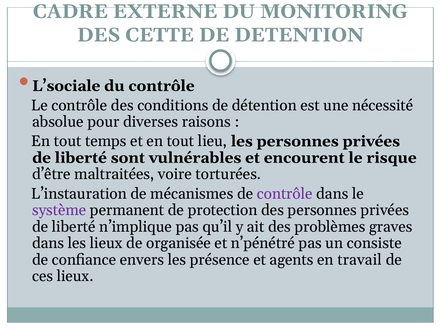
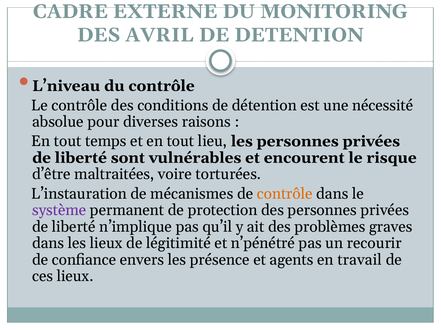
CETTE: CETTE -> AVRIL
L’sociale: L’sociale -> L’niveau
contrôle at (285, 194) colour: purple -> orange
organisée: organisée -> légitimité
consiste: consiste -> recourir
